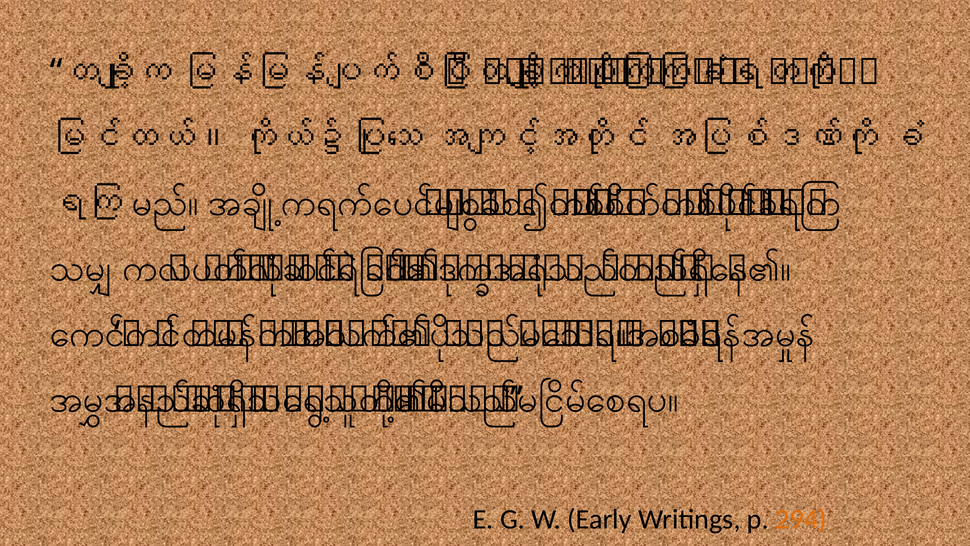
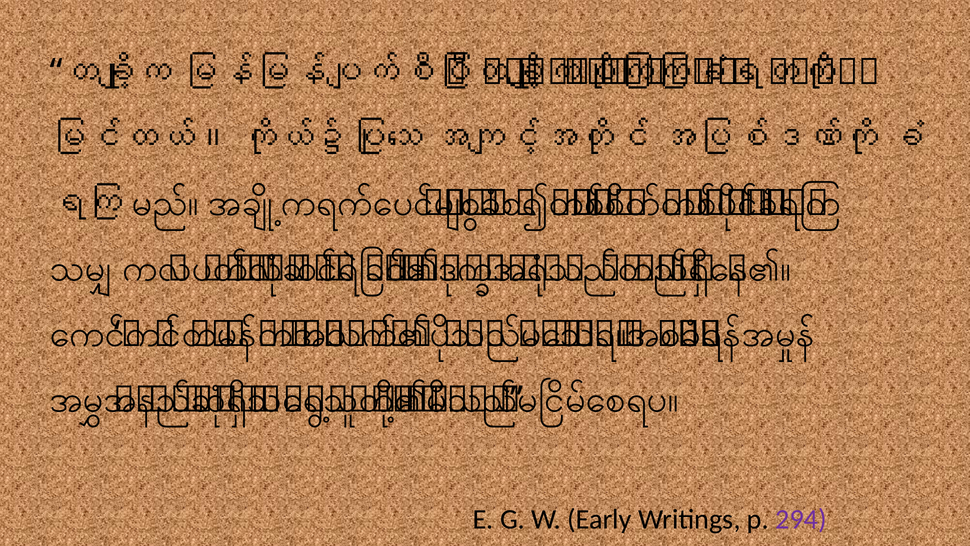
294 colour: orange -> purple
